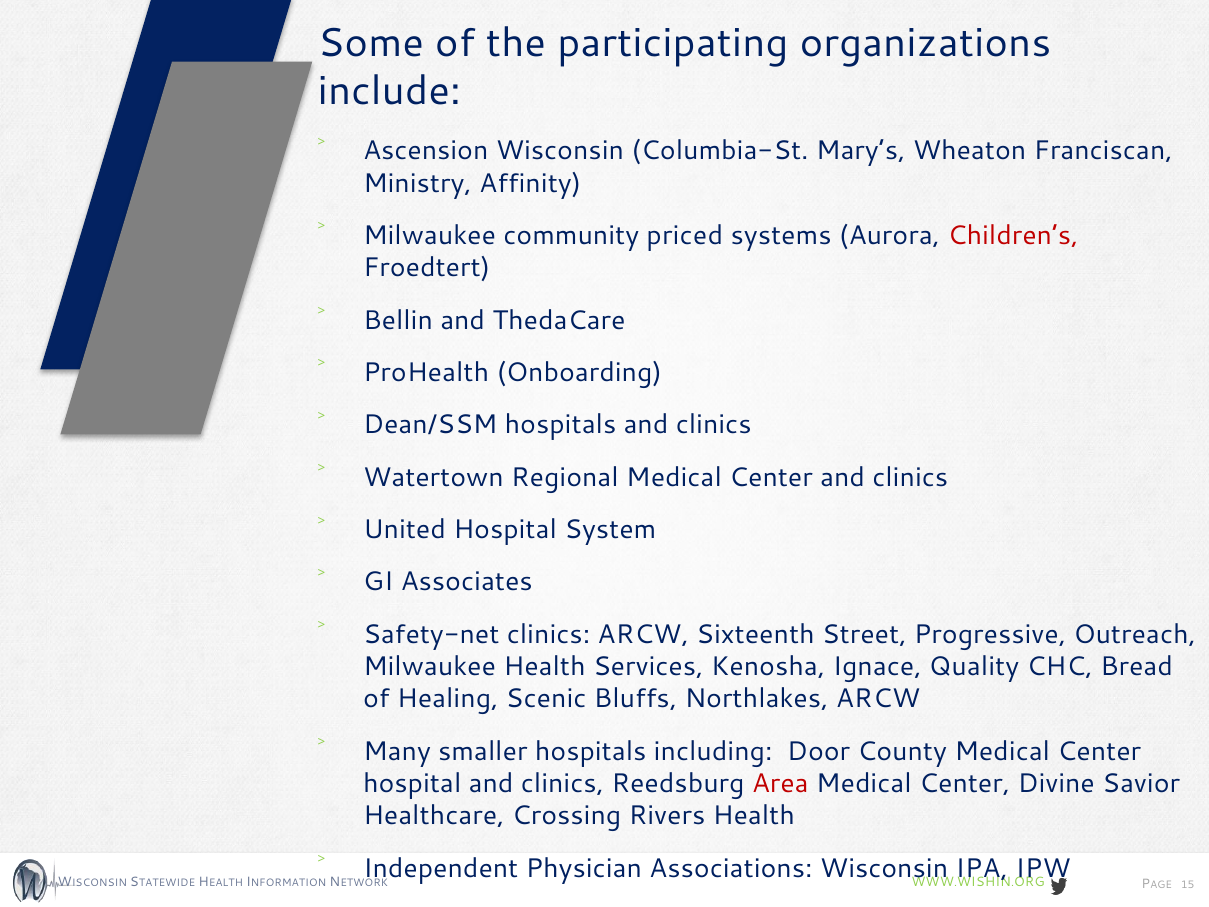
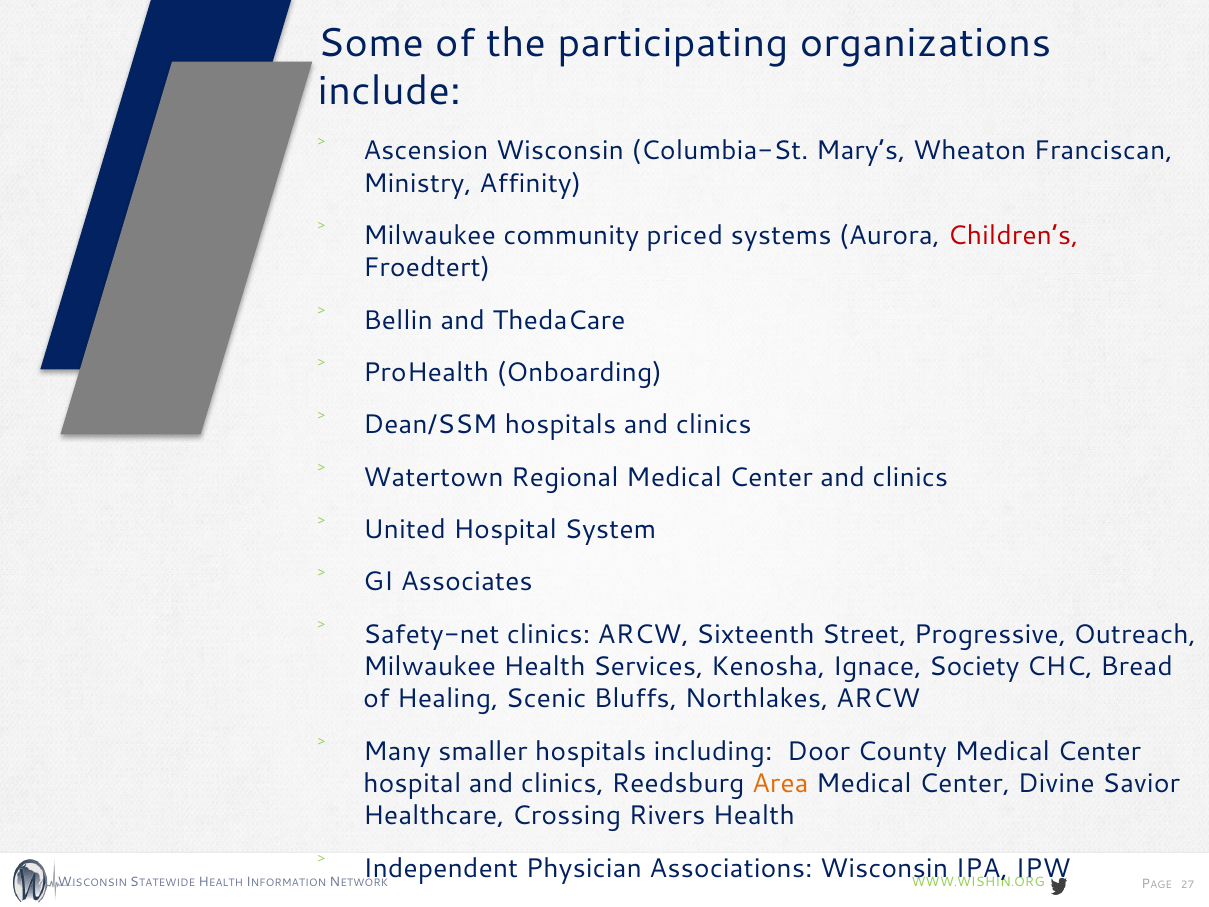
Quality: Quality -> Society
Area colour: red -> orange
15: 15 -> 27
